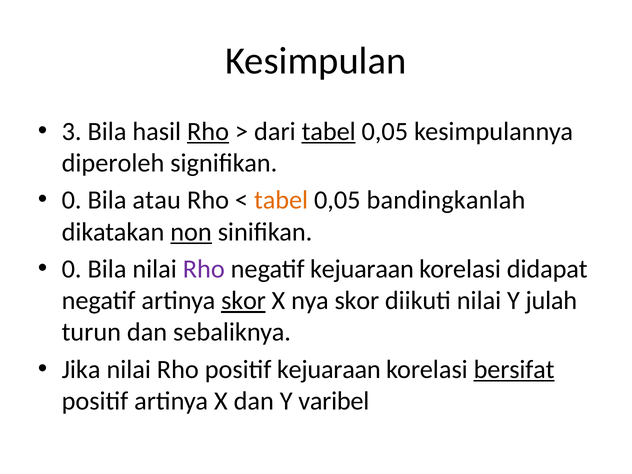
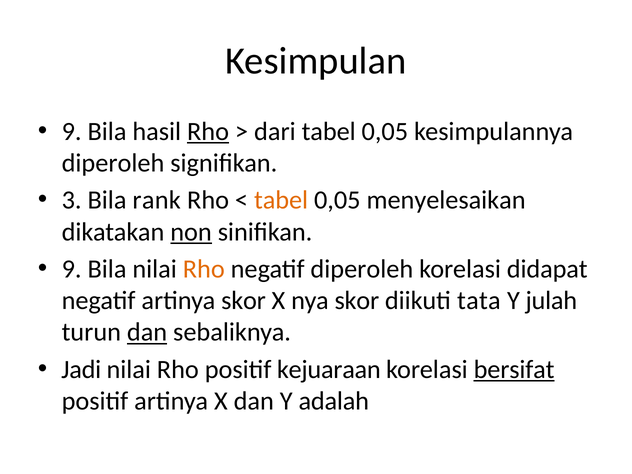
3 at (72, 131): 3 -> 9
tabel at (329, 131) underline: present -> none
0 at (72, 200): 0 -> 3
atau: atau -> rank
bandingkanlah: bandingkanlah -> menyelesaikan
0 at (72, 269): 0 -> 9
Rho at (204, 269) colour: purple -> orange
negatif kejuaraan: kejuaraan -> diperoleh
skor at (244, 301) underline: present -> none
diikuti nilai: nilai -> tata
dan at (147, 332) underline: none -> present
Jika: Jika -> Jadi
varibel: varibel -> adalah
